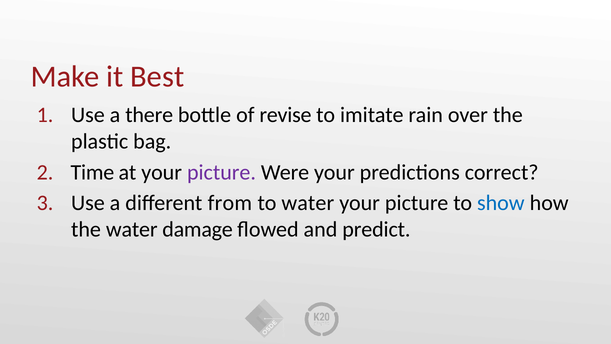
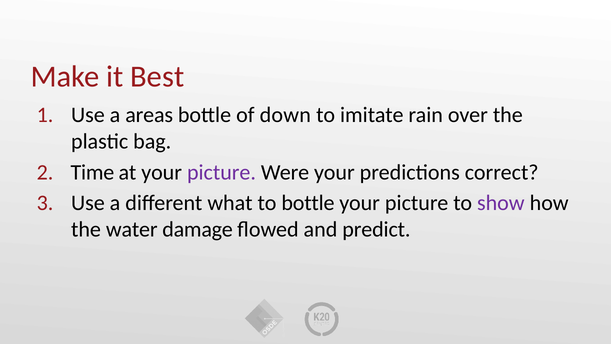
there: there -> areas
revise: revise -> down
from: from -> what
to water: water -> bottle
show colour: blue -> purple
